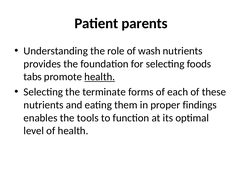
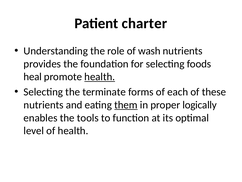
parents: parents -> charter
tabs: tabs -> heal
them underline: none -> present
findings: findings -> logically
